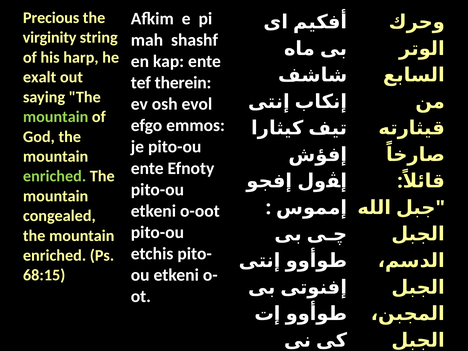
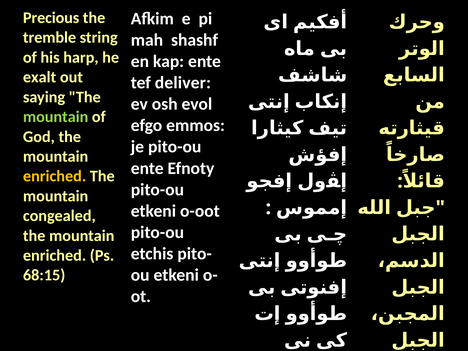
virginity: virginity -> tremble
therein: therein -> deliver
enriched at (55, 176) colour: light green -> yellow
